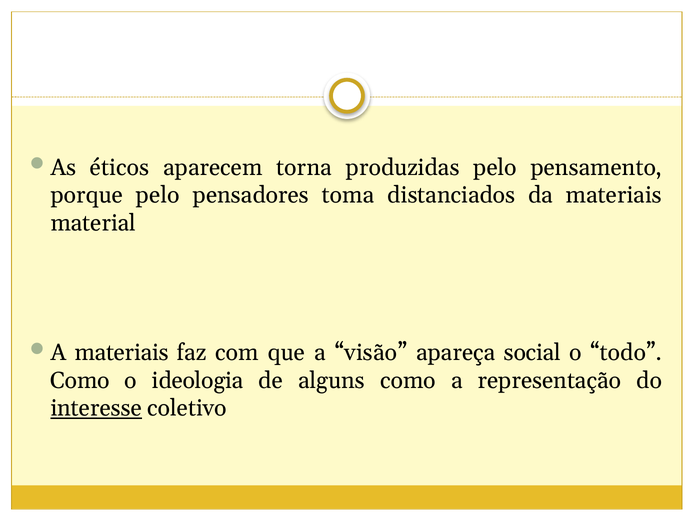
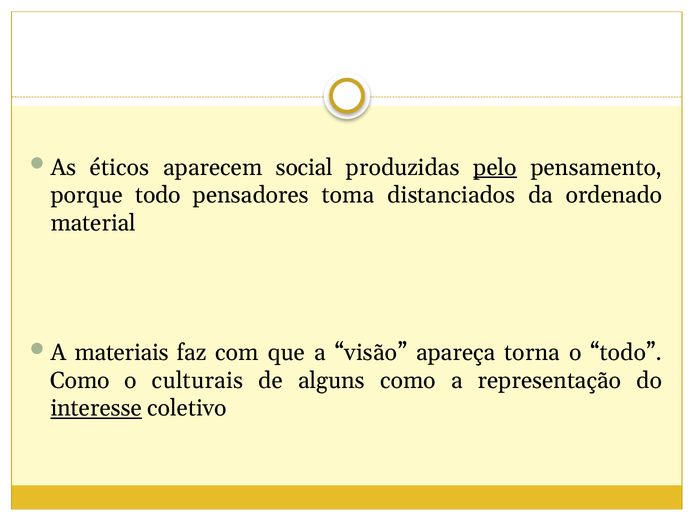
torna: torna -> social
pelo at (495, 167) underline: none -> present
porque pelo: pelo -> todo
da materiais: materiais -> ordenado
social: social -> torna
ideologia: ideologia -> culturais
